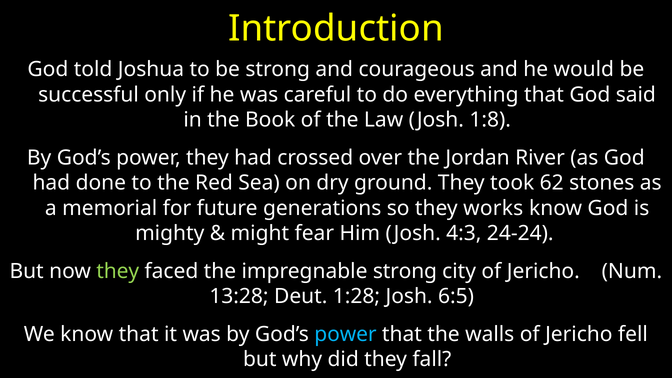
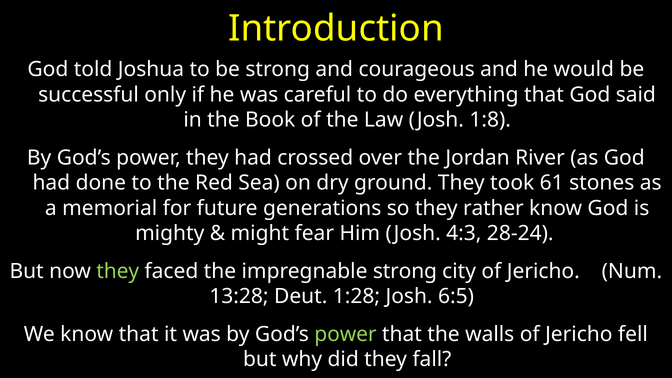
62: 62 -> 61
works: works -> rather
24-24: 24-24 -> 28-24
power at (345, 334) colour: light blue -> light green
